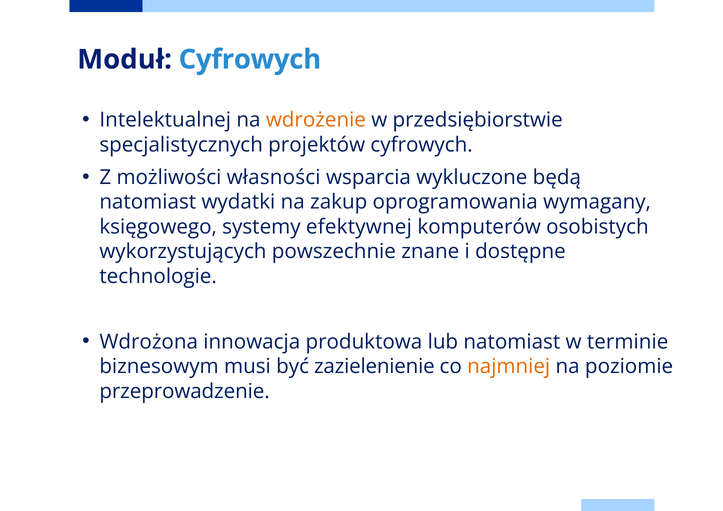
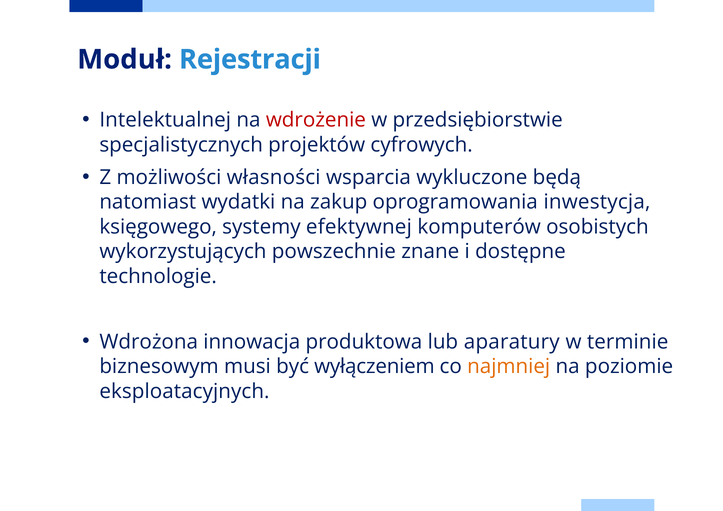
Moduł Cyfrowych: Cyfrowych -> Rejestracji
wdrożenie colour: orange -> red
wymagany: wymagany -> inwestycja
lub natomiast: natomiast -> aparatury
zazielenienie: zazielenienie -> wyłączeniem
przeprowadzenie: przeprowadzenie -> eksploatacyjnych
